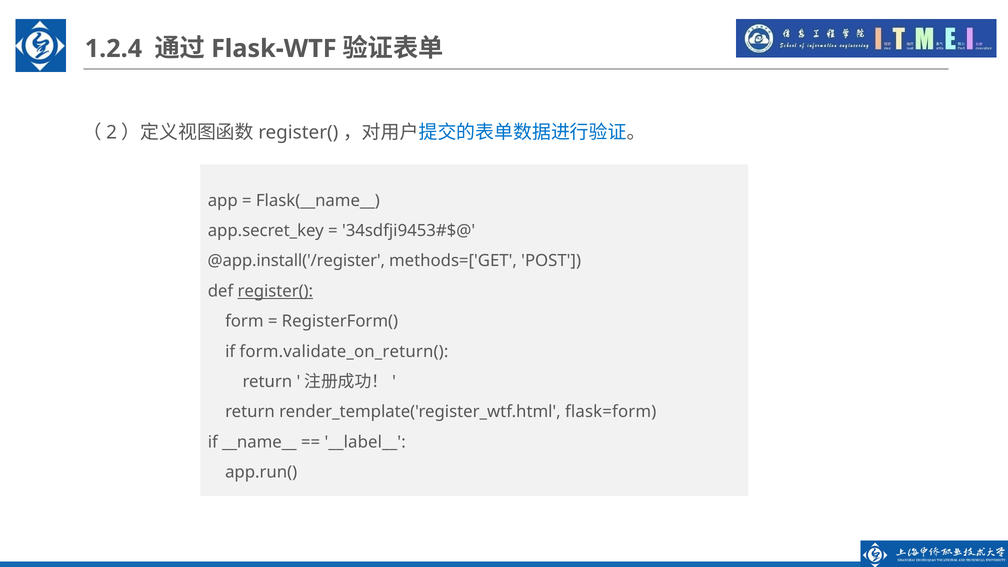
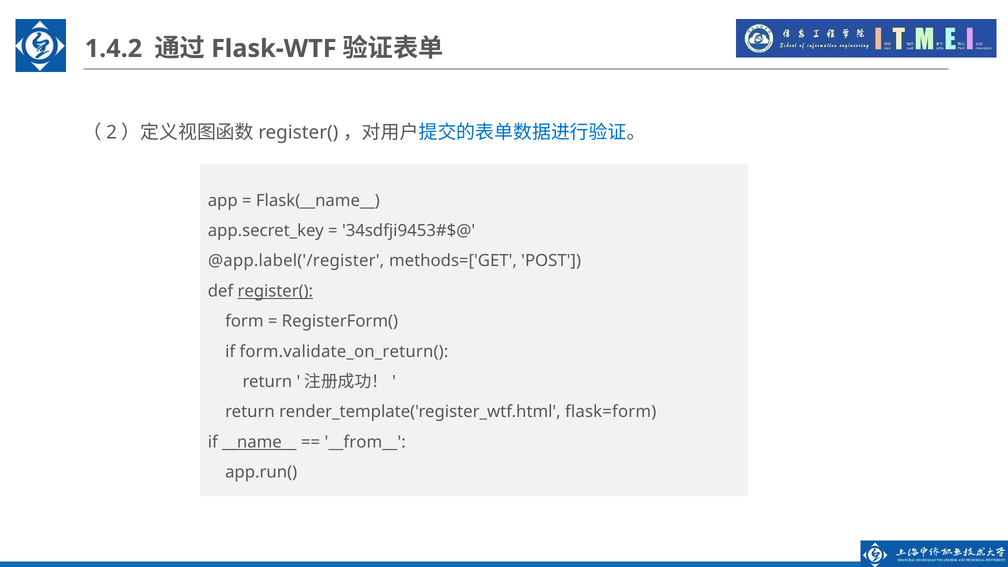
1.2.4: 1.2.4 -> 1.4.2
@app.install('/register: @app.install('/register -> @app.label('/register
__name__ underline: none -> present
__label__: __label__ -> __from__
